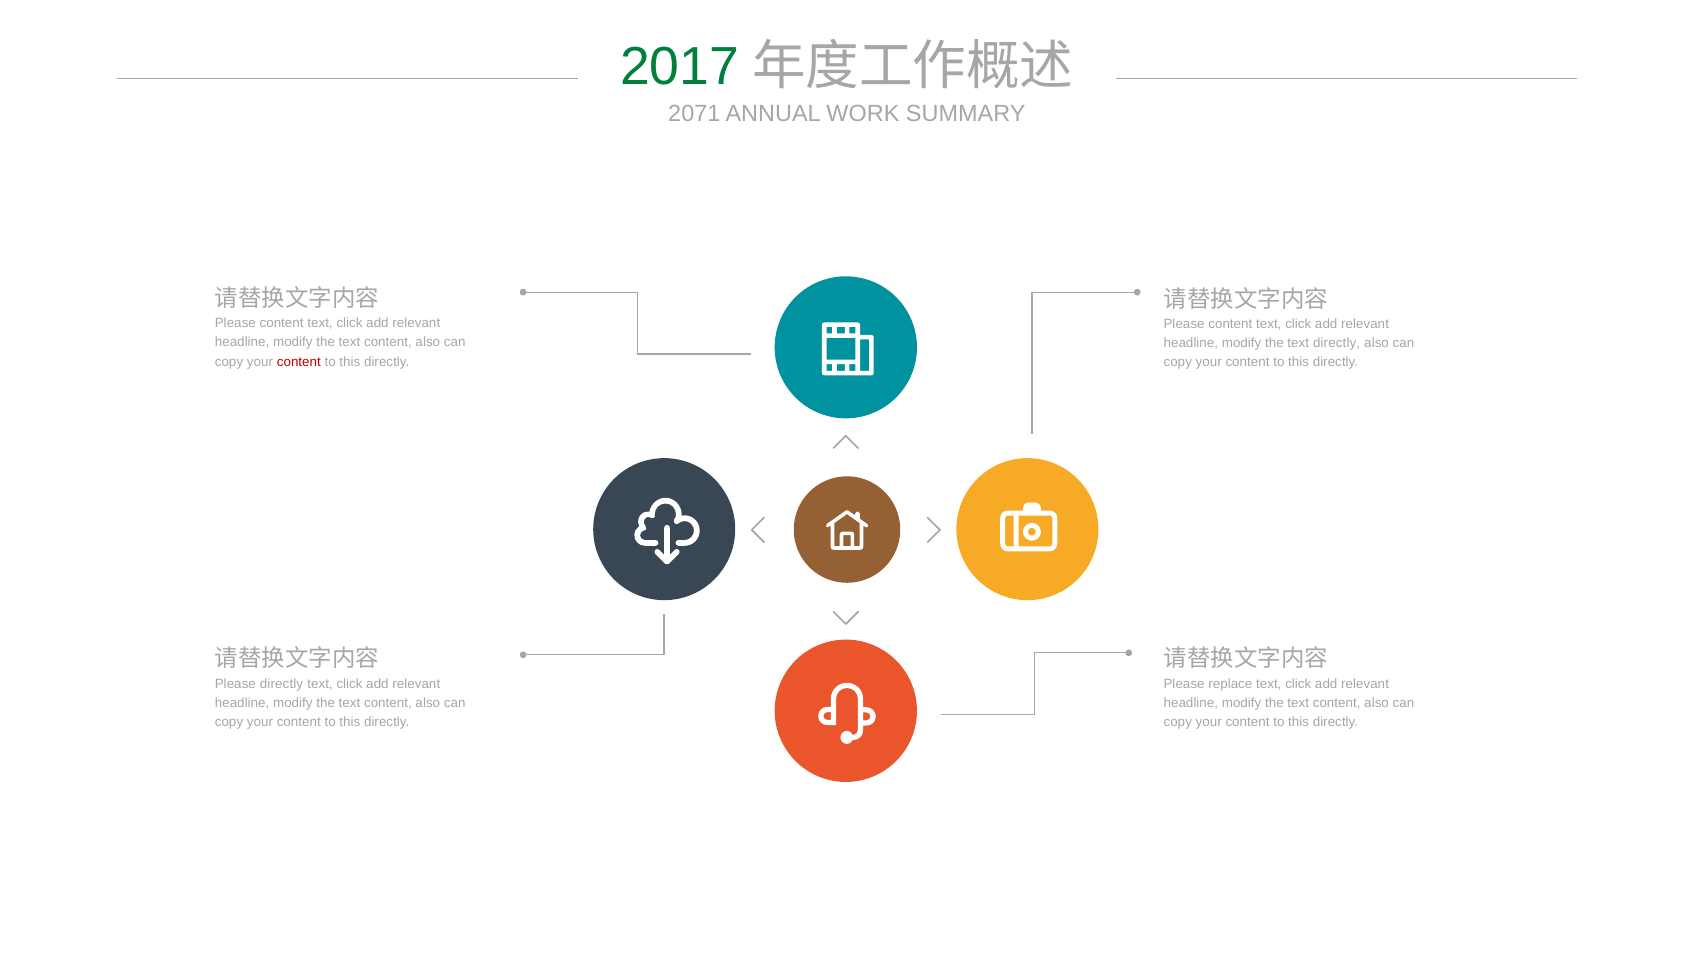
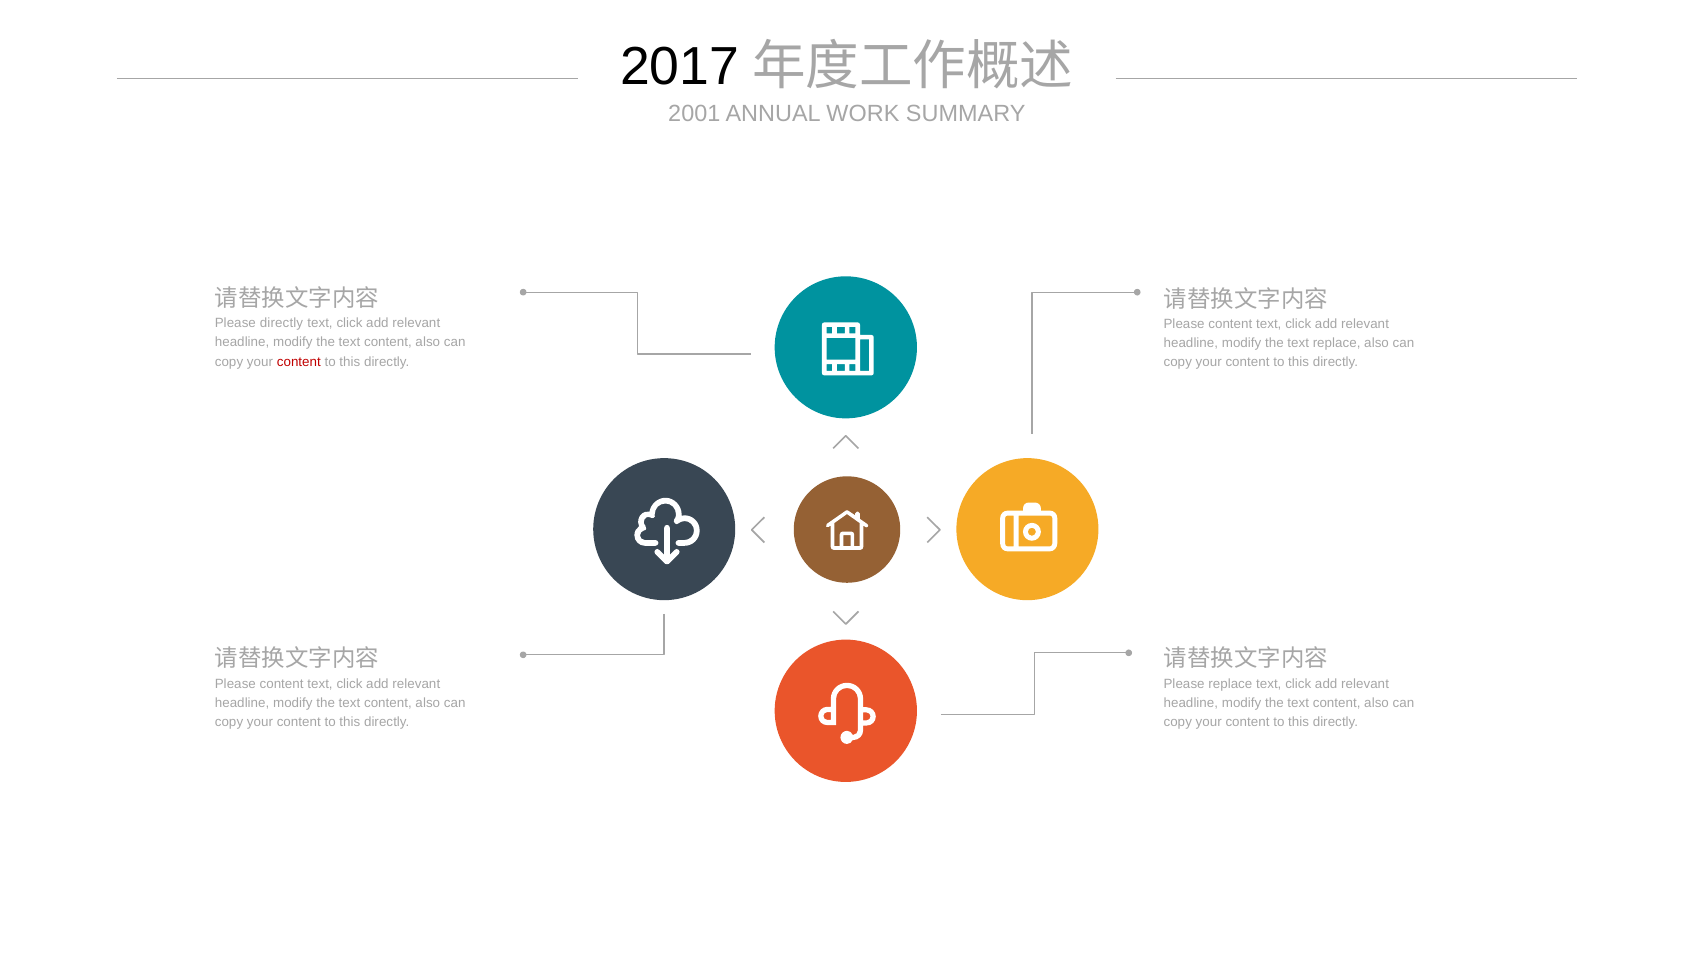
2017 colour: green -> black
2071: 2071 -> 2001
content at (282, 323): content -> directly
text directly: directly -> replace
directly at (282, 684): directly -> content
